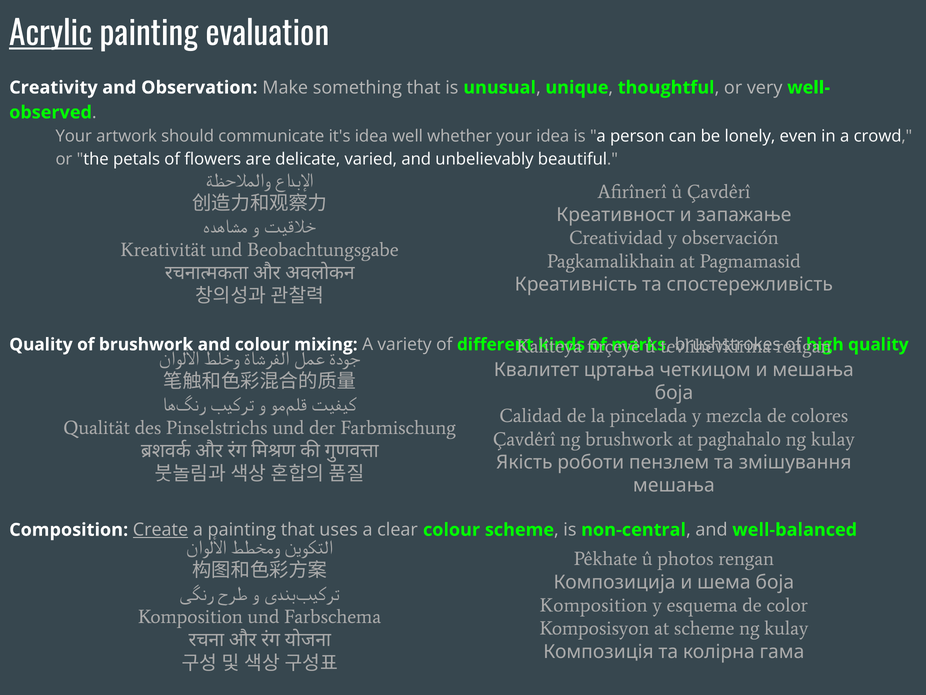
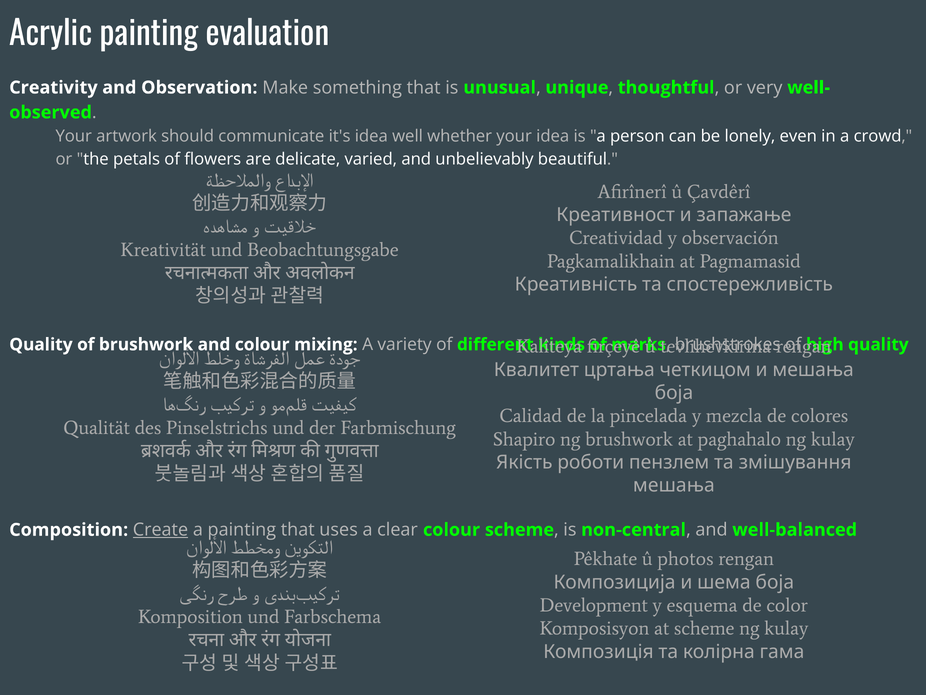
Acrylic underline: present -> none
Çavdêrî at (524, 439): Çavdêrî -> Shapiro
Komposition at (594, 605): Komposition -> Development
